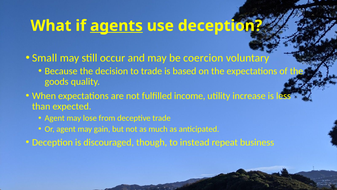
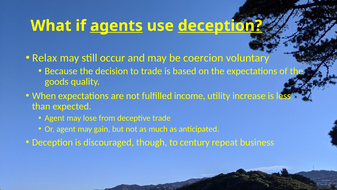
deception at (220, 26) underline: none -> present
Small: Small -> Relax
instead: instead -> century
